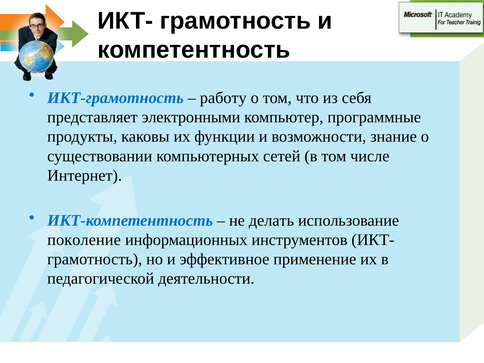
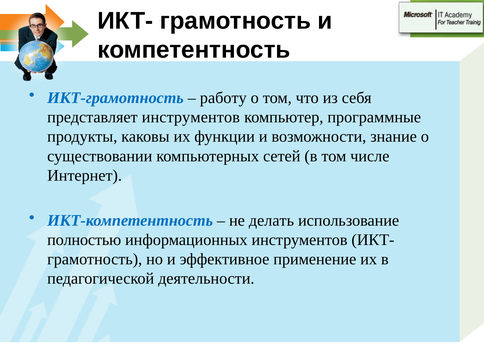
представляет электронными: электронными -> инструментов
поколение: поколение -> полностью
